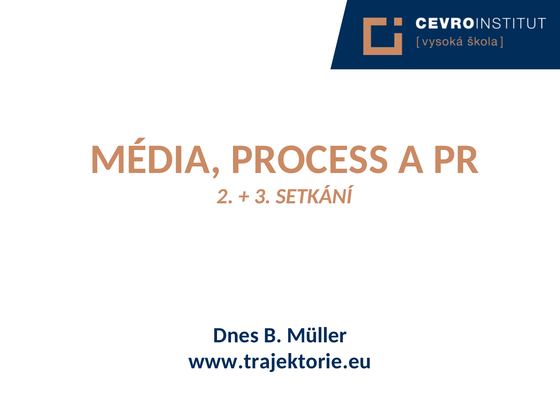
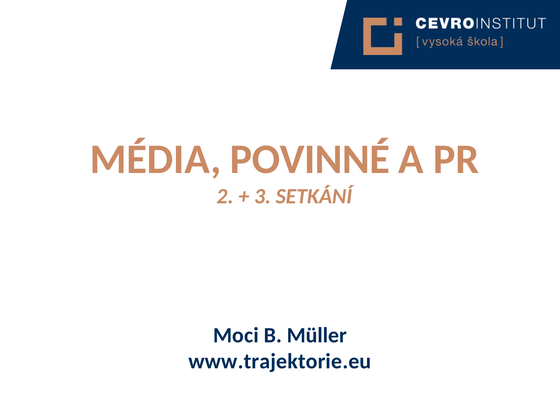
PROCESS: PROCESS -> POVINNÉ
Dnes: Dnes -> Moci
